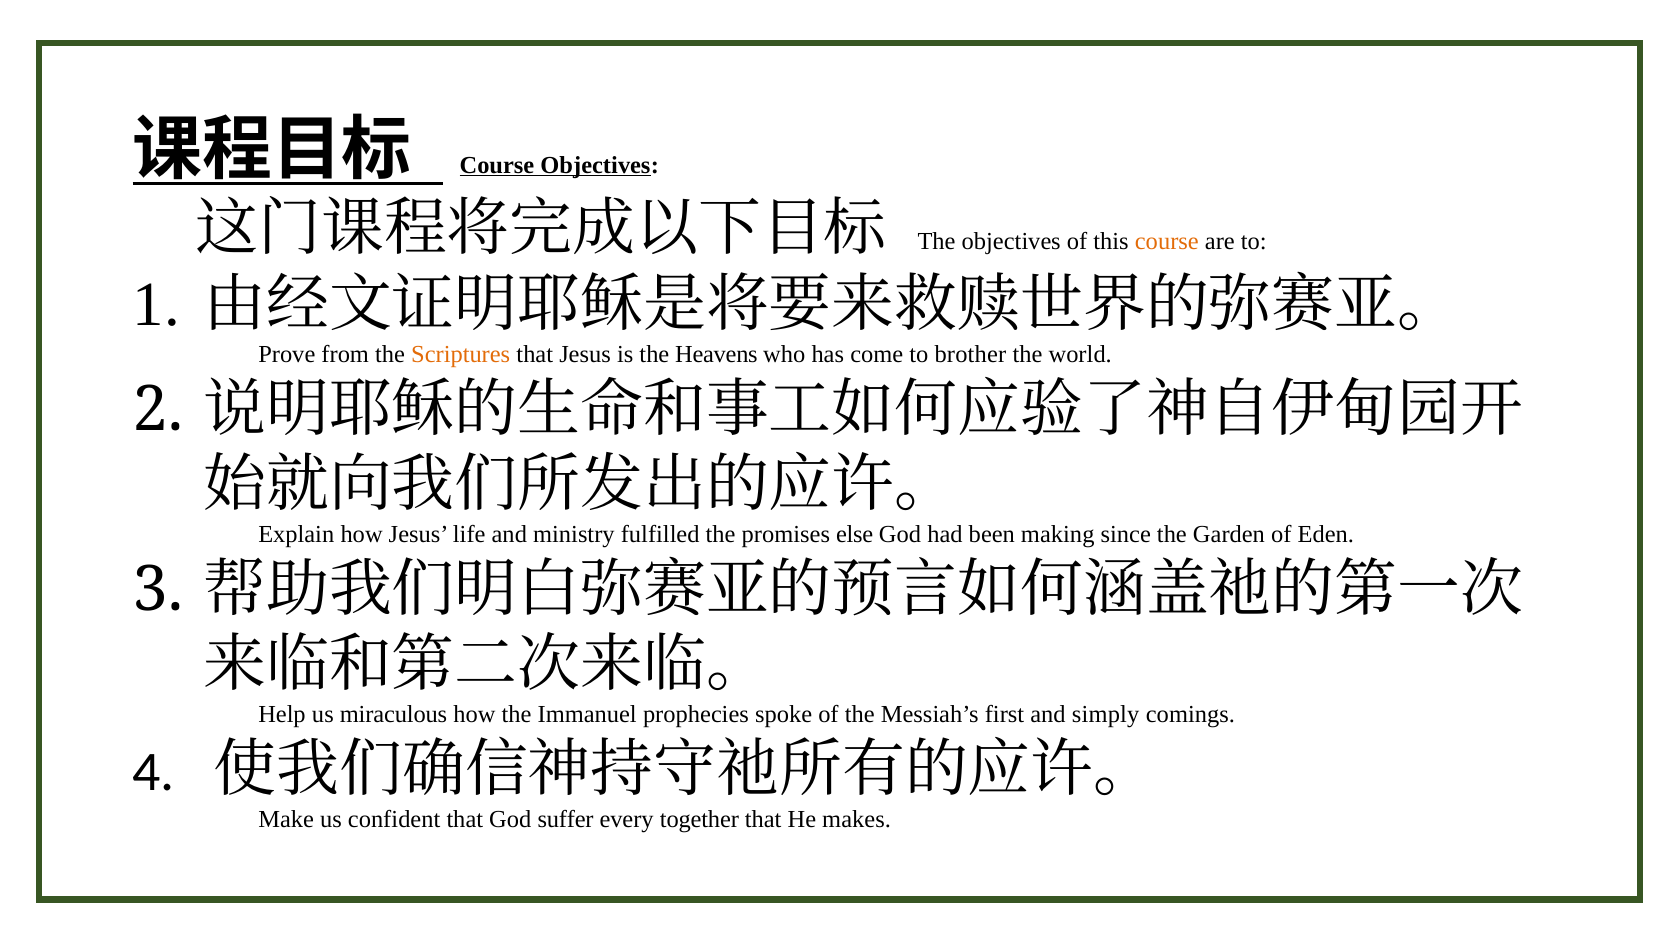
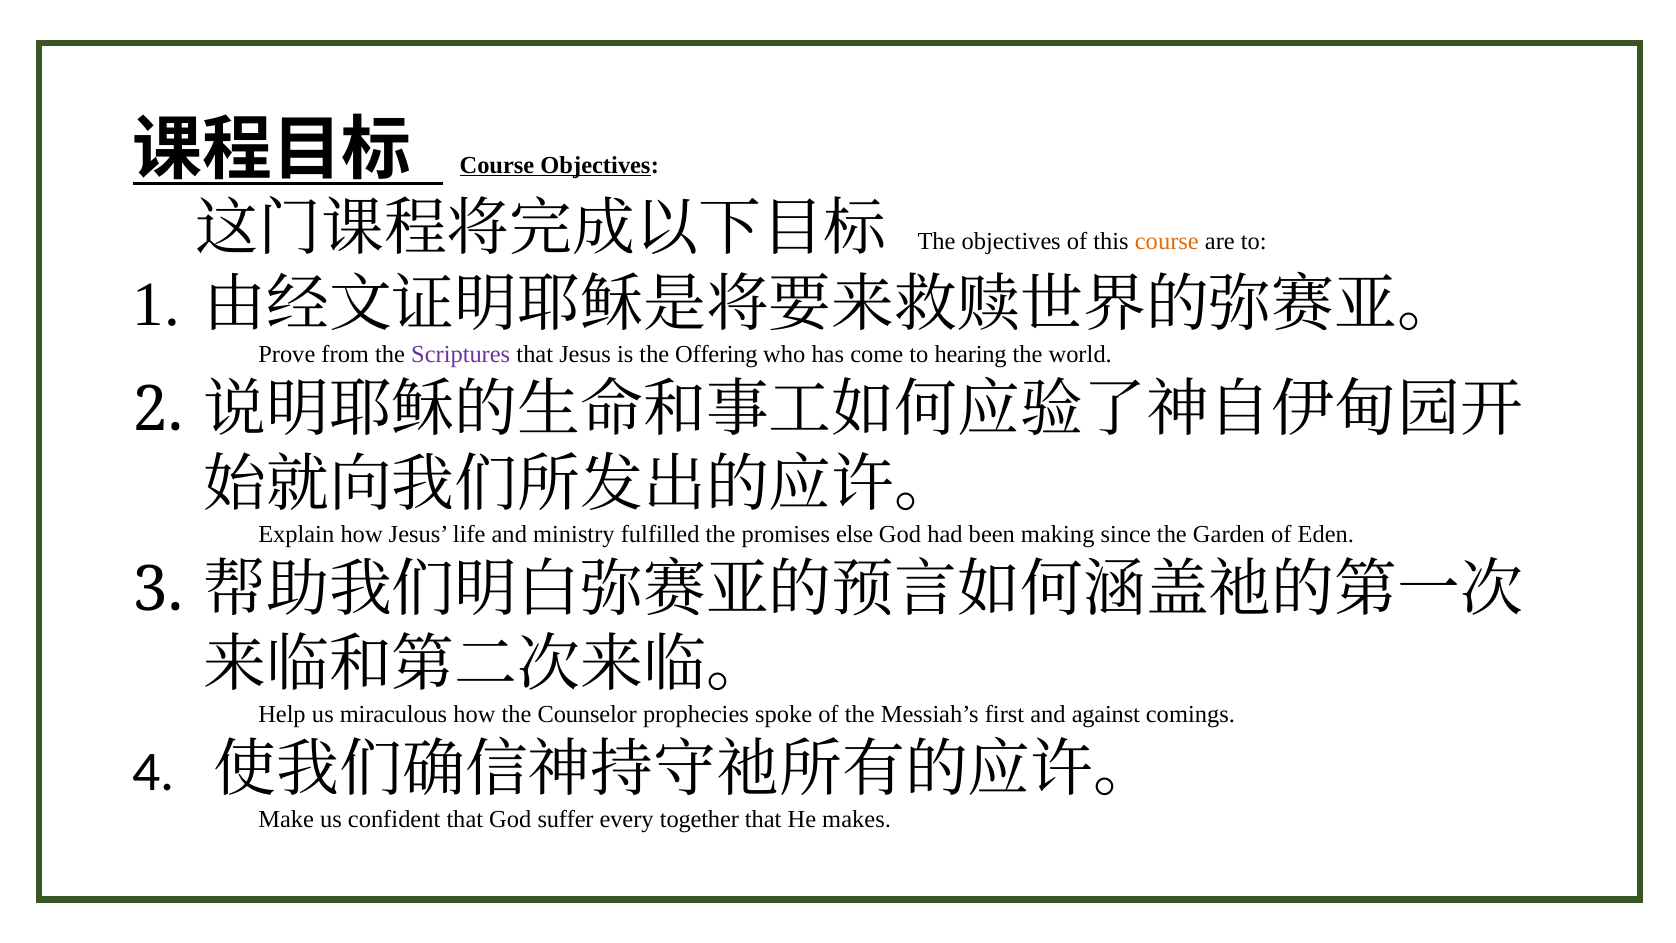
Scriptures colour: orange -> purple
Heavens: Heavens -> Offering
brother: brother -> hearing
Immanuel: Immanuel -> Counselor
simply: simply -> against
